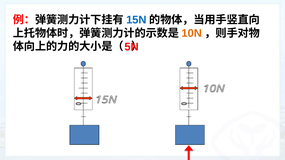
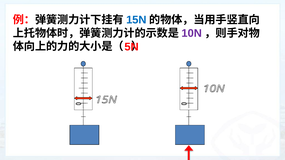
10N colour: orange -> purple
